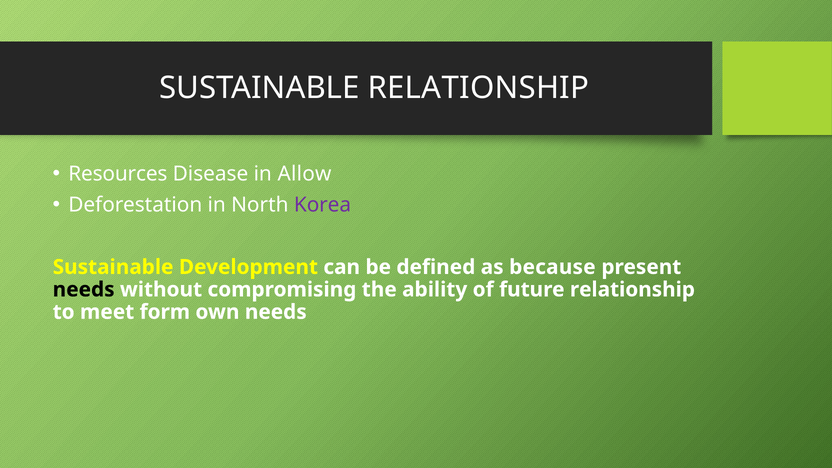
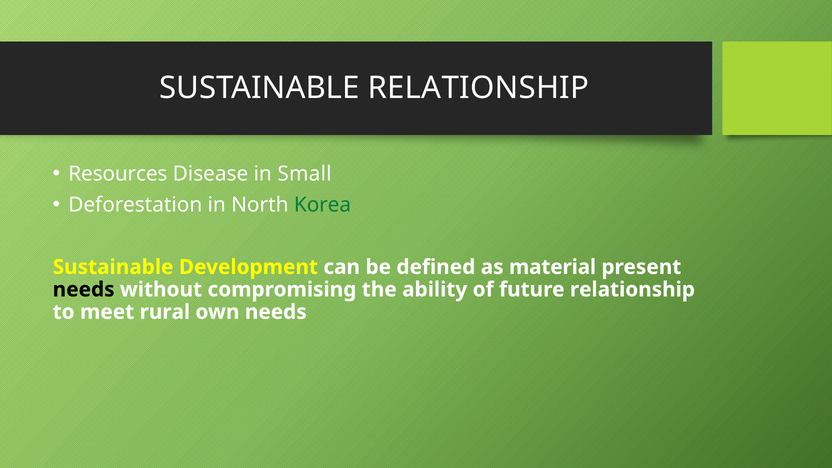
Allow: Allow -> Small
Korea colour: purple -> green
because: because -> material
form: form -> rural
